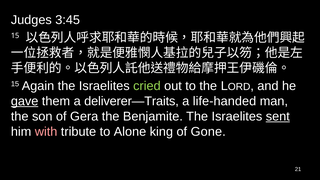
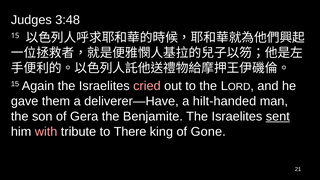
3:45: 3:45 -> 3:48
cried colour: light green -> pink
gave underline: present -> none
deliverer—Traits: deliverer—Traits -> deliverer—Have
life-handed: life-handed -> hilt-handed
Alone: Alone -> There
